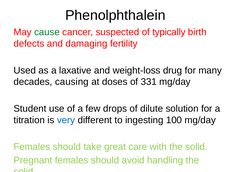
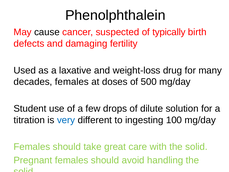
cause colour: green -> black
decades causing: causing -> females
331: 331 -> 500
